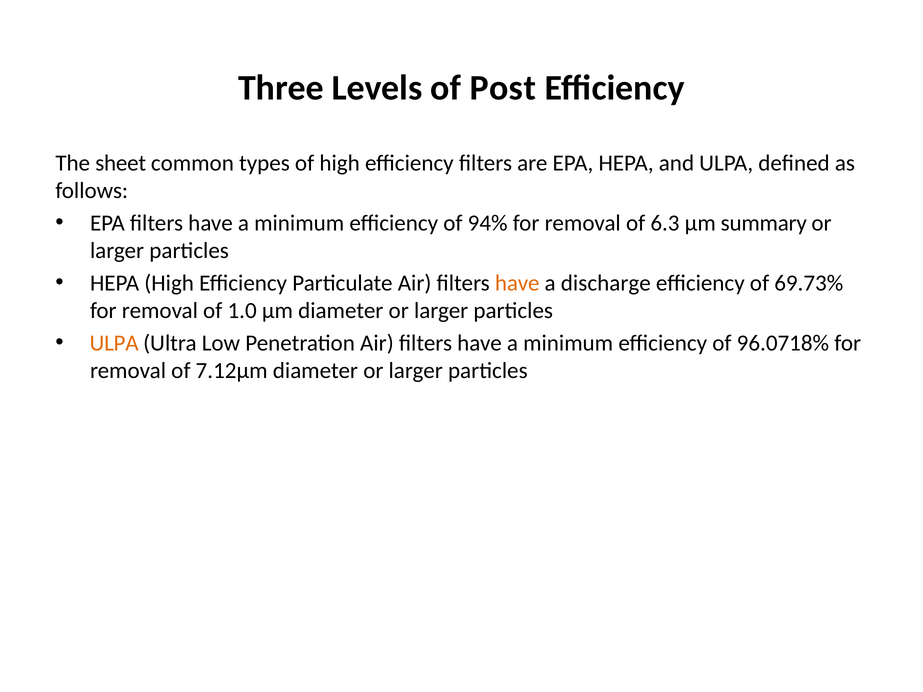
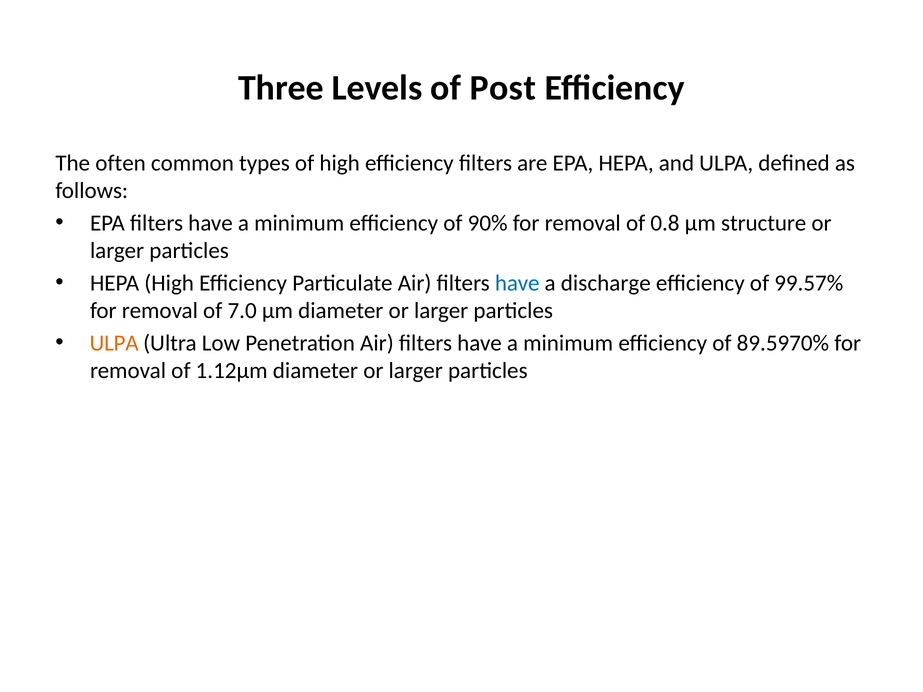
sheet: sheet -> often
94%: 94% -> 90%
6.3: 6.3 -> 0.8
summary: summary -> structure
have at (517, 283) colour: orange -> blue
69.73%: 69.73% -> 99.57%
1.0: 1.0 -> 7.0
96.0718%: 96.0718% -> 89.5970%
7.12µm: 7.12µm -> 1.12µm
